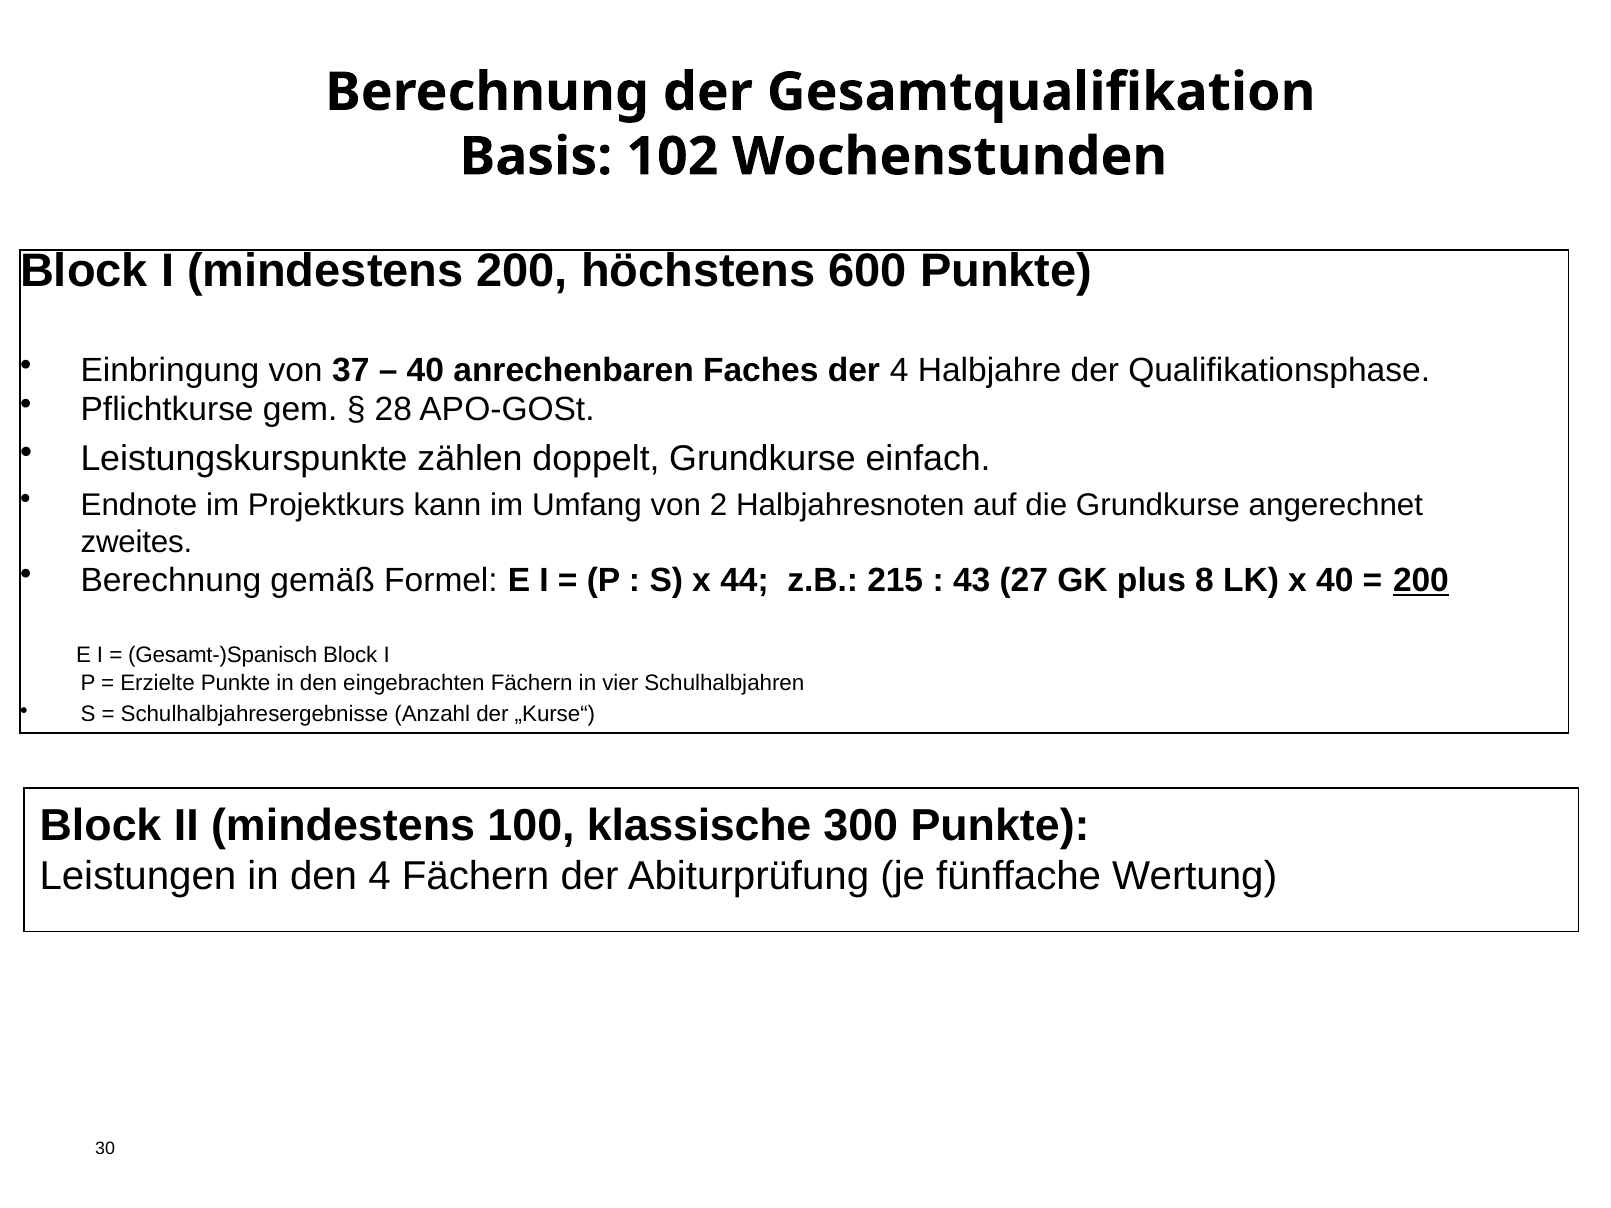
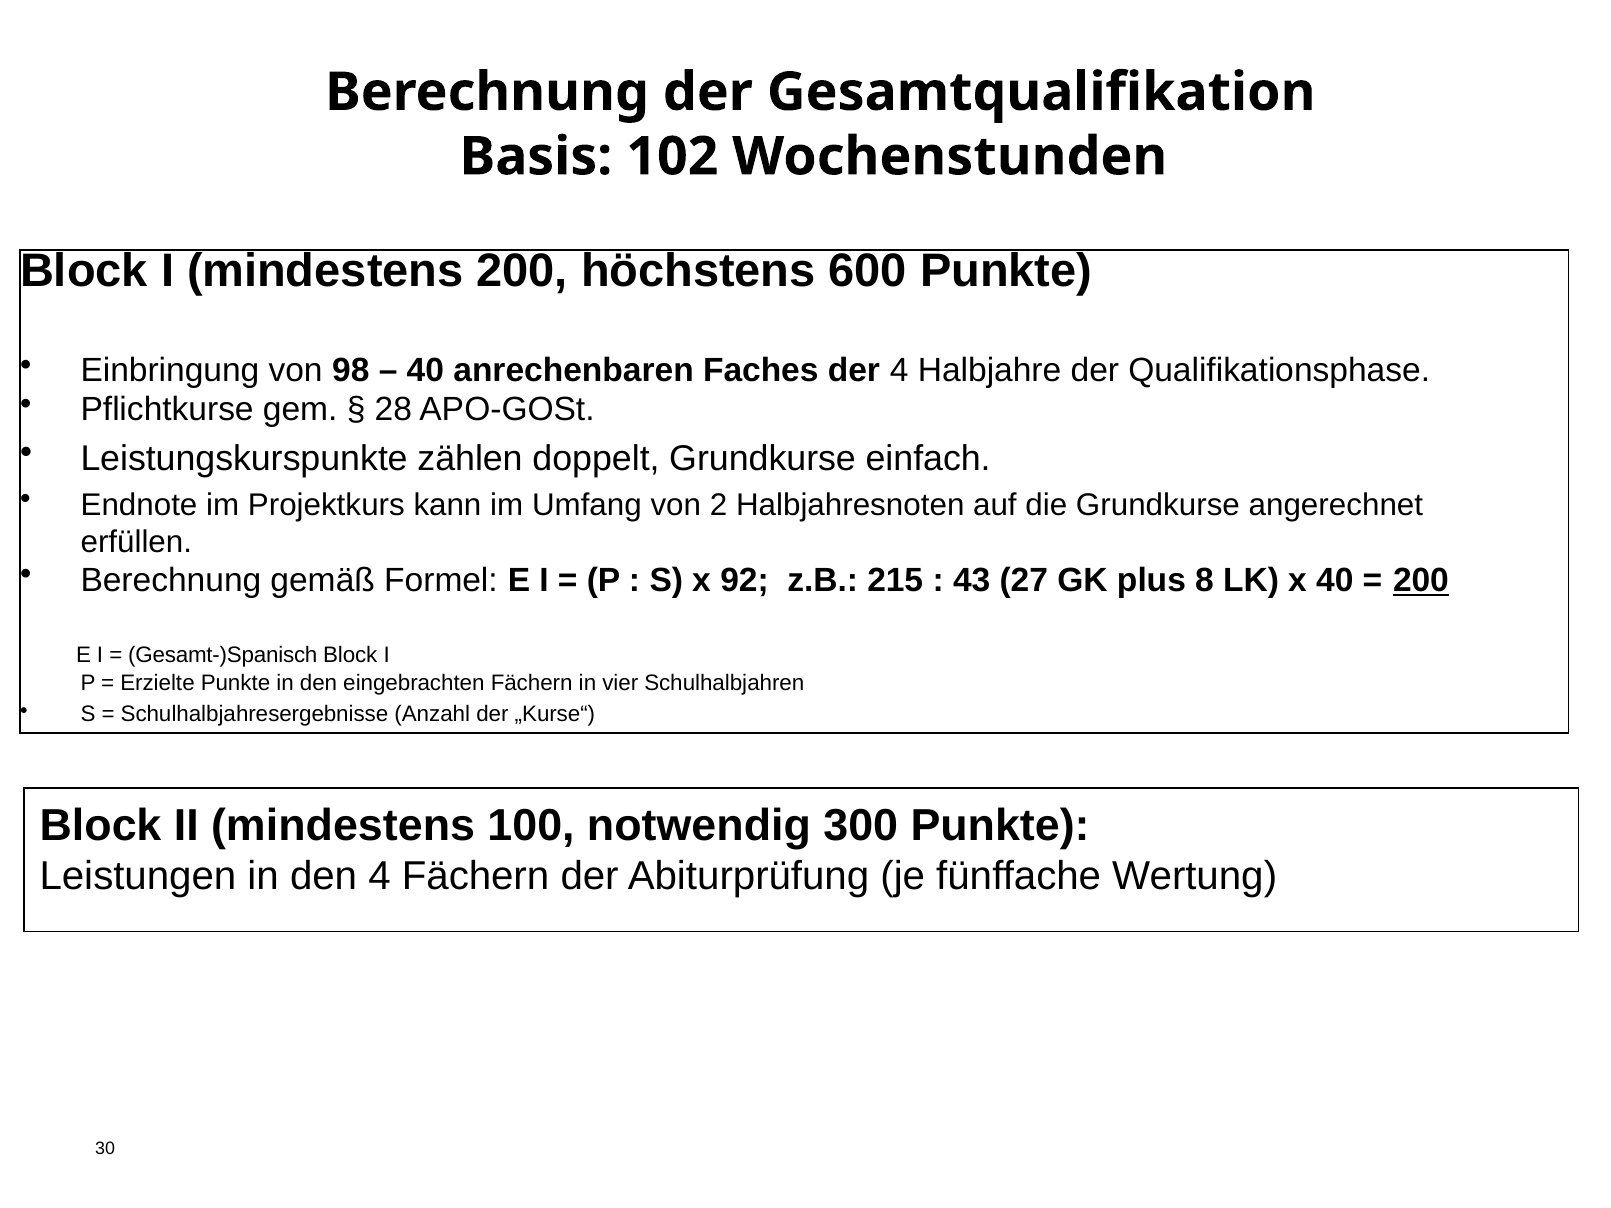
37: 37 -> 98
zweites: zweites -> erfüllen
44: 44 -> 92
klassische: klassische -> notwendig
